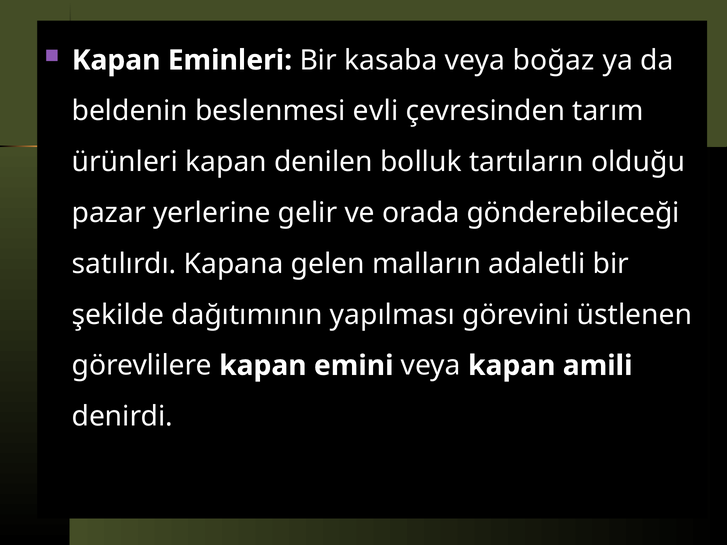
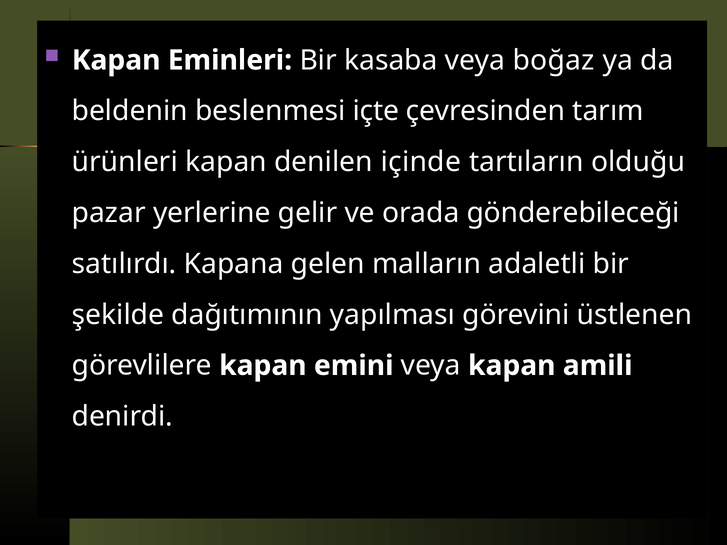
evli: evli -> içte
bolluk: bolluk -> içinde
